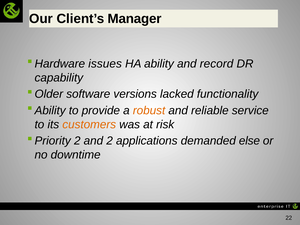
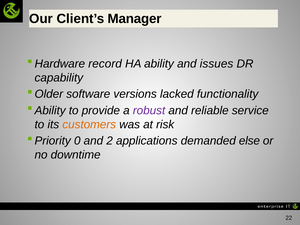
issues: issues -> record
record: record -> issues
robust colour: orange -> purple
2 at (77, 141): 2 -> 0
